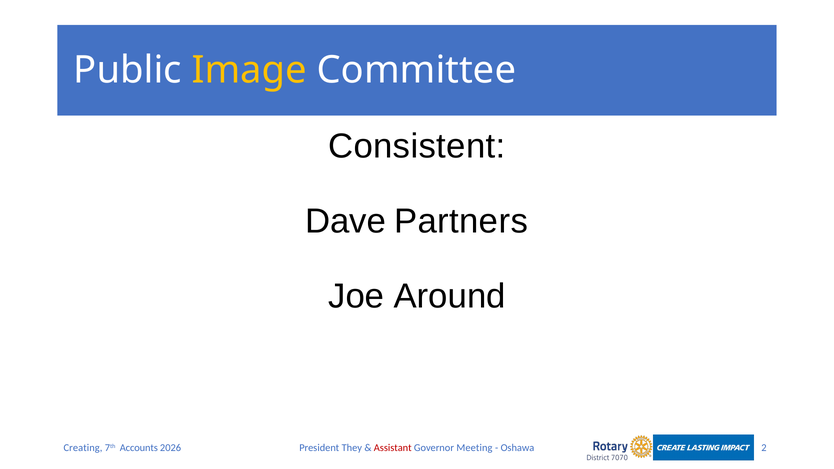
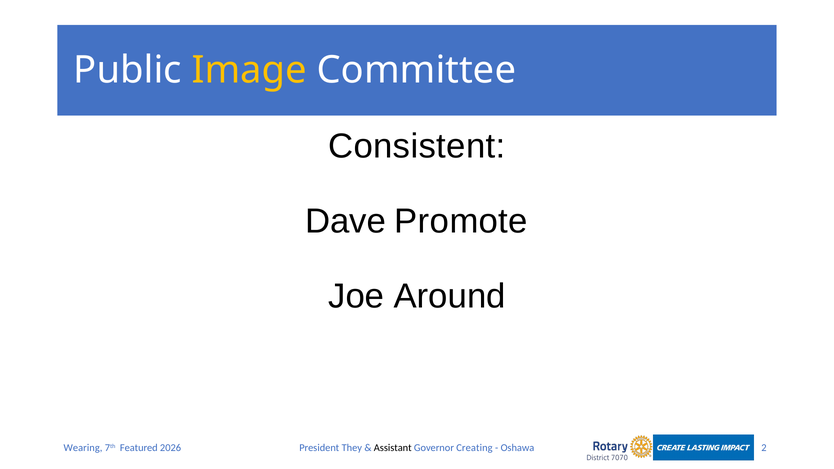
Partners: Partners -> Promote
Creating: Creating -> Wearing
Accounts: Accounts -> Featured
Assistant colour: red -> black
Meeting: Meeting -> Creating
